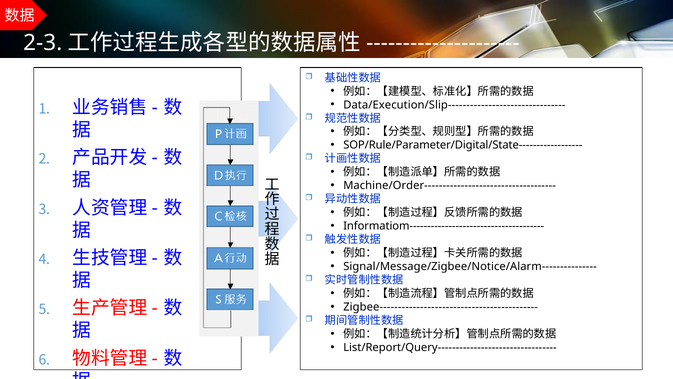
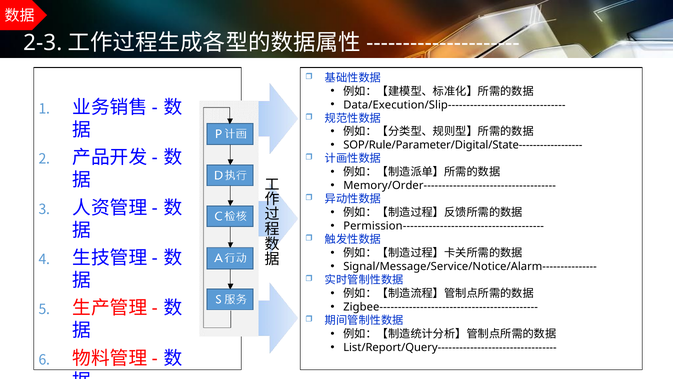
Machine/Order------------------------------------: Machine/Order------------------------------------ -> Memory/Order------------------------------------
Informatiom--------------------------------------: Informatiom-------------------------------------- -> Permission--------------------------------------
Signal/Message/Zigbee/Notice/Alarm---------------: Signal/Message/Zigbee/Notice/Alarm--------------- -> Signal/Message/Service/Notice/Alarm---------------
